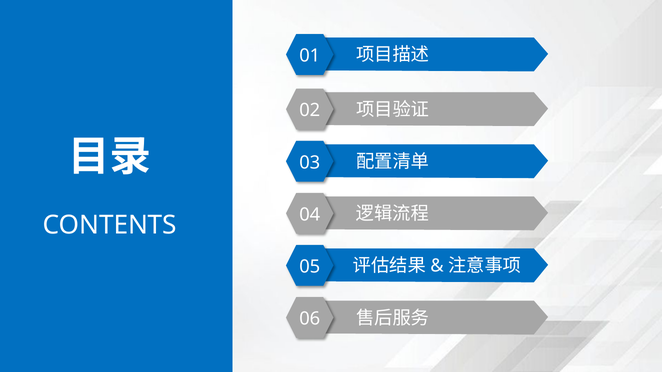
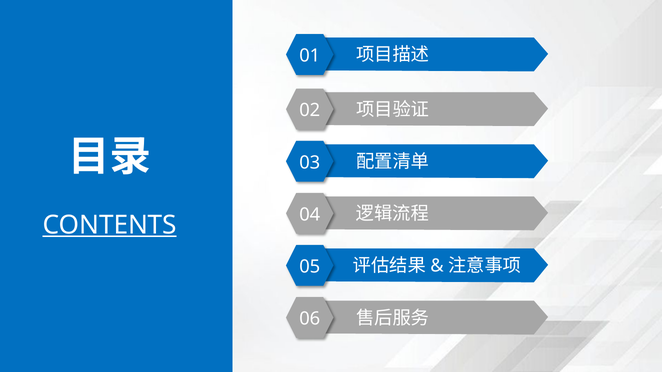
CONTENTS underline: none -> present
